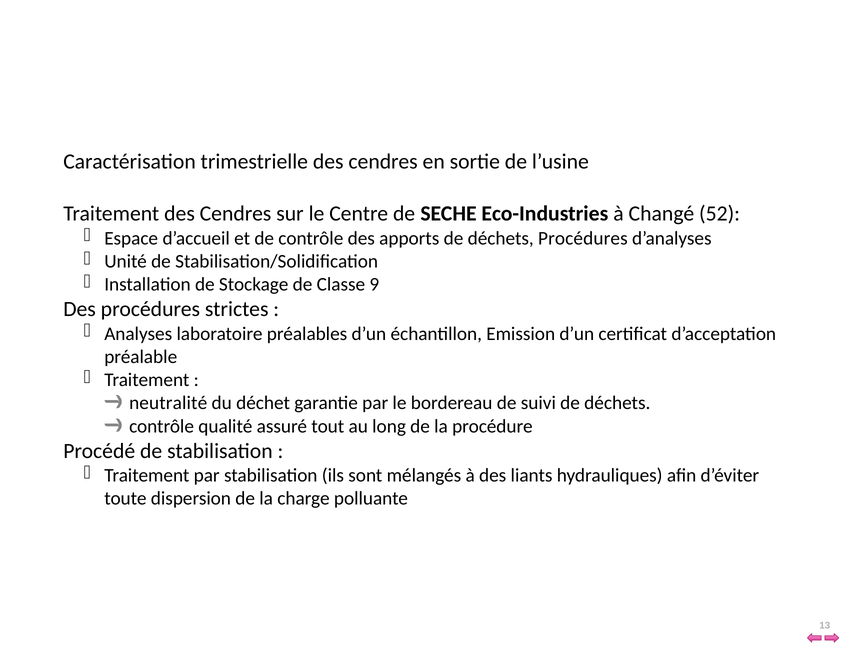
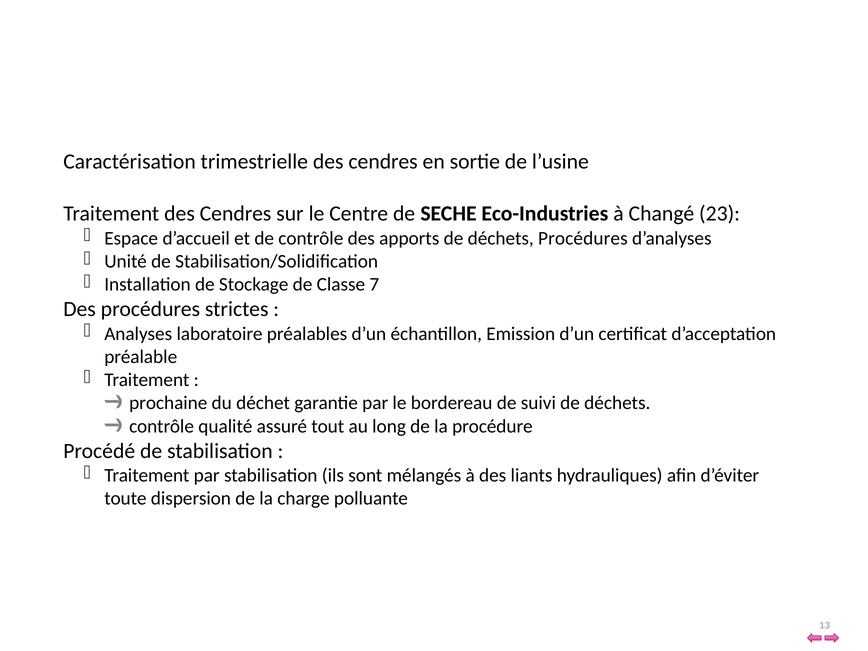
52: 52 -> 23
9: 9 -> 7
neutralité: neutralité -> prochaine
